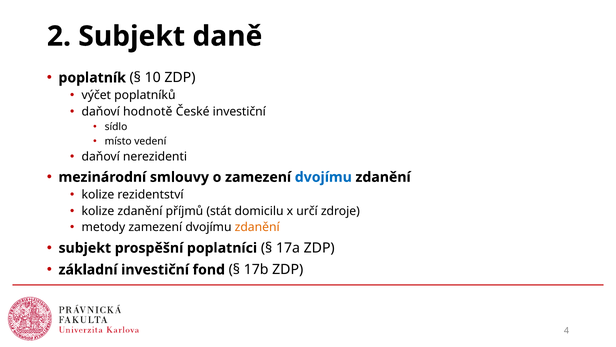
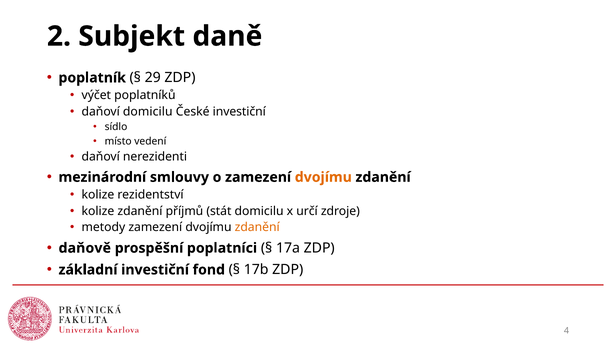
10: 10 -> 29
daňoví hodnotě: hodnotě -> domicilu
dvojímu at (323, 177) colour: blue -> orange
subjekt at (85, 248): subjekt -> daňově
